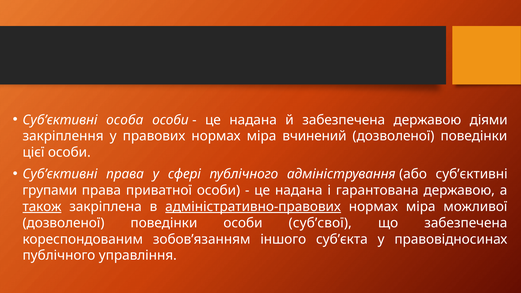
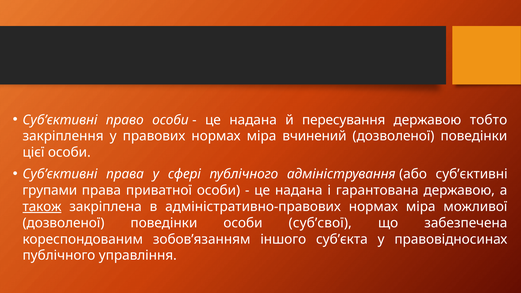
особа: особа -> право
й забезпечена: забезпечена -> пересування
діями: діями -> тобто
адміністративно-правових underline: present -> none
